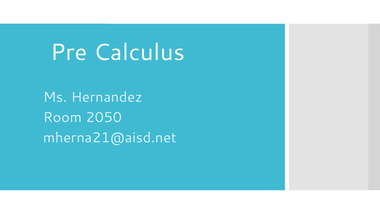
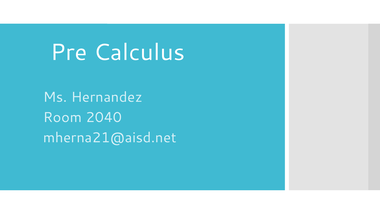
2050: 2050 -> 2040
